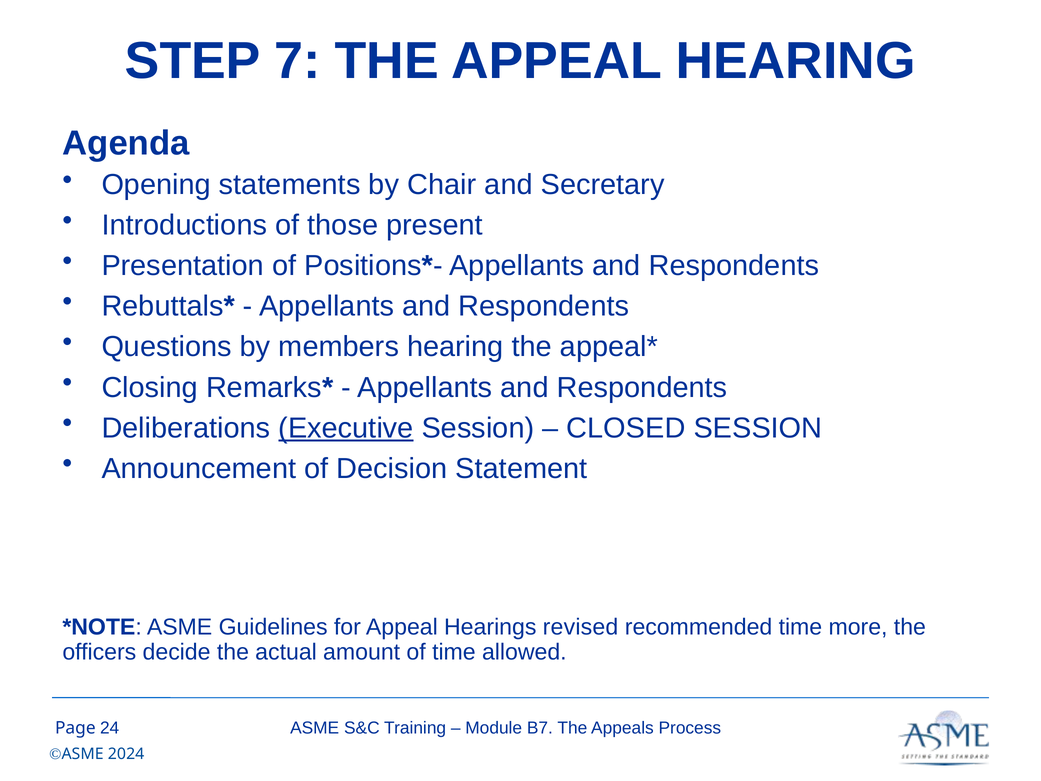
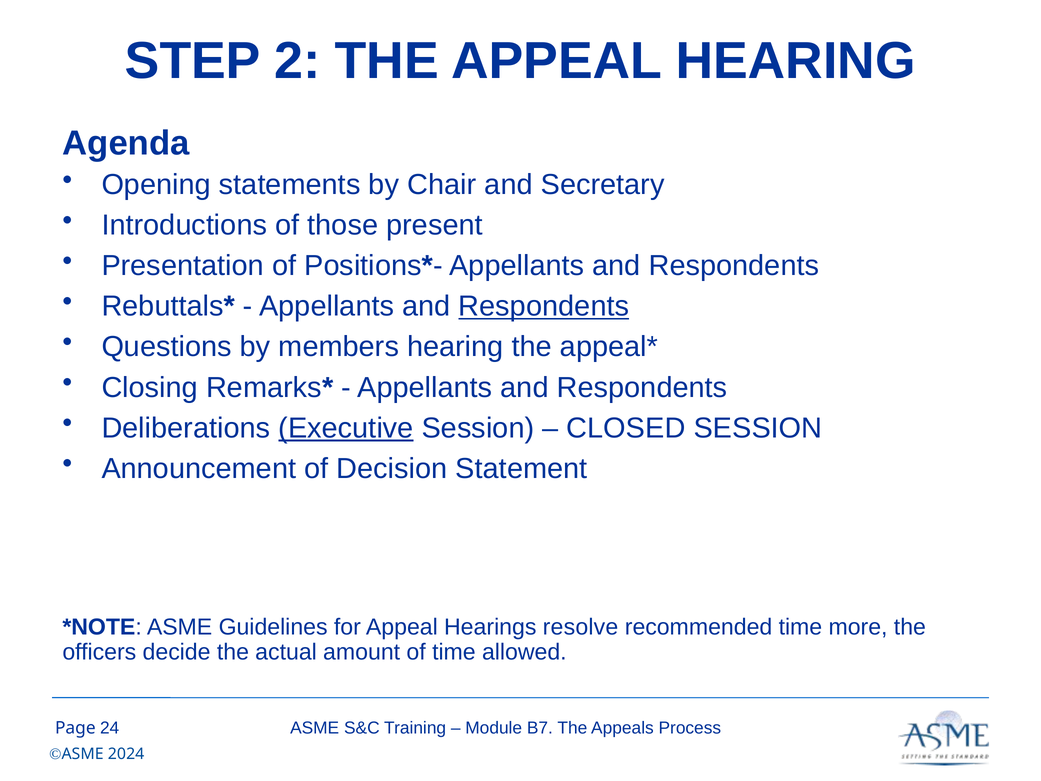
7: 7 -> 2
Respondents at (544, 306) underline: none -> present
revised: revised -> resolve
